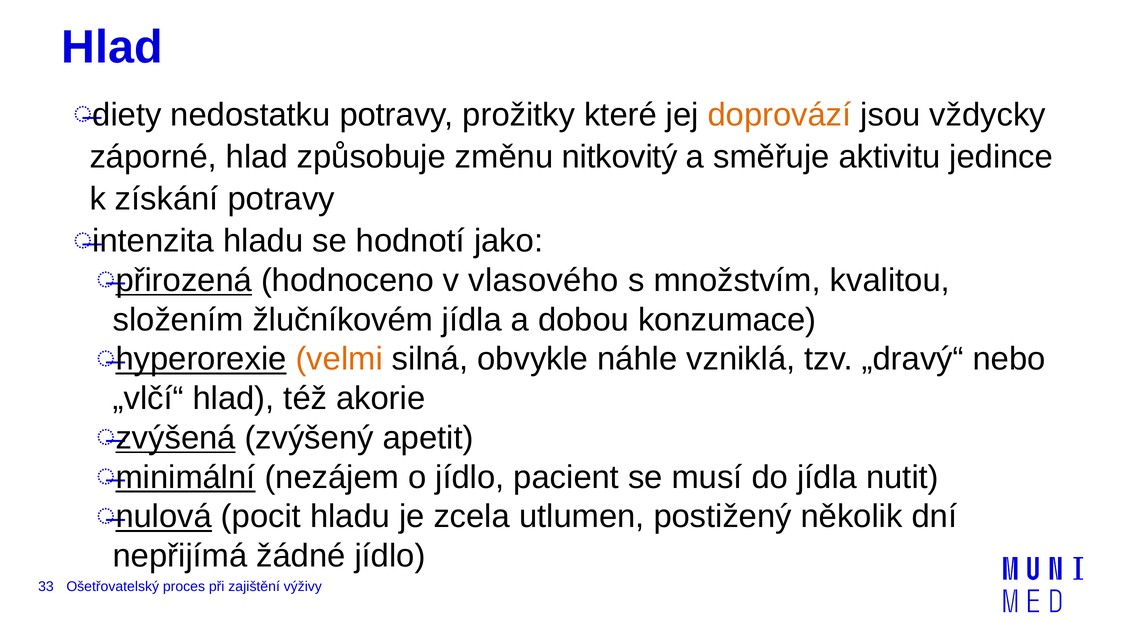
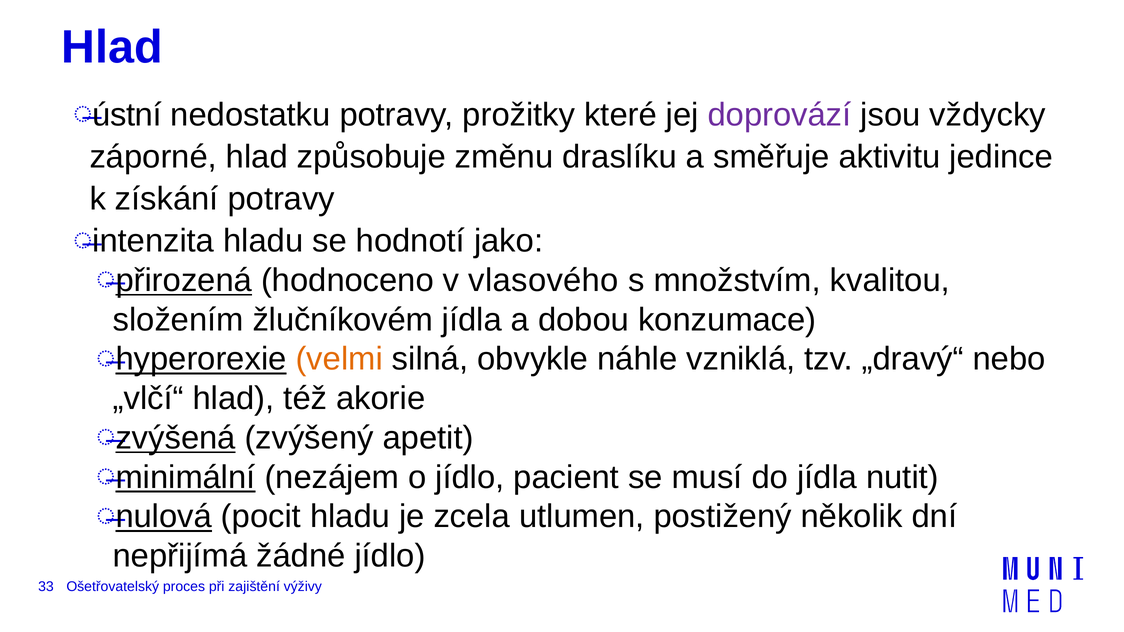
diety: diety -> ústní
doprovází colour: orange -> purple
nitkovitý: nitkovitý -> draslíku
